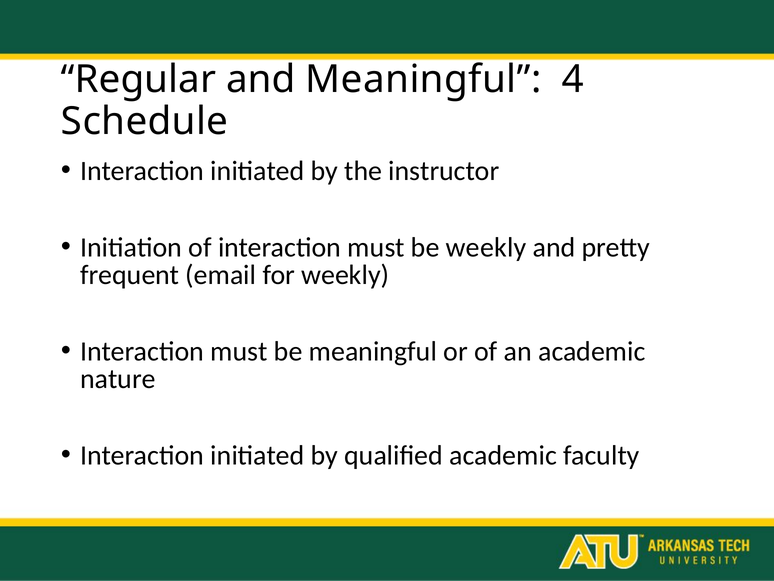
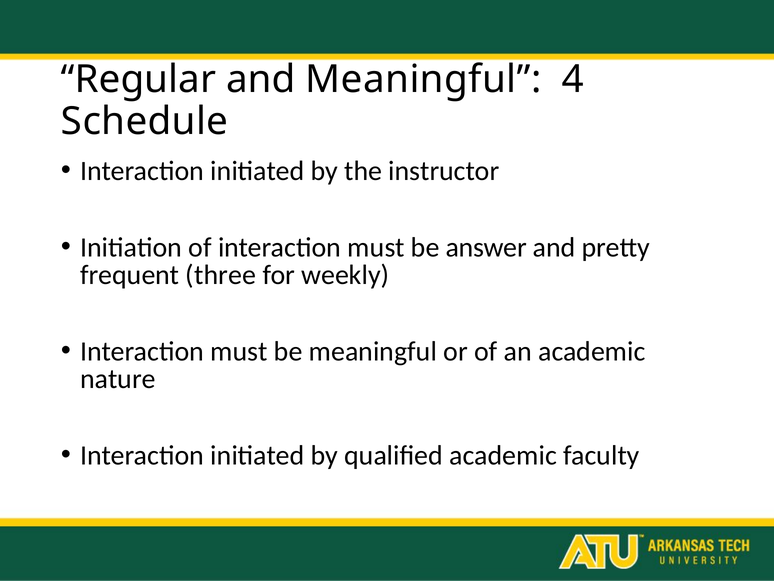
be weekly: weekly -> answer
email: email -> three
